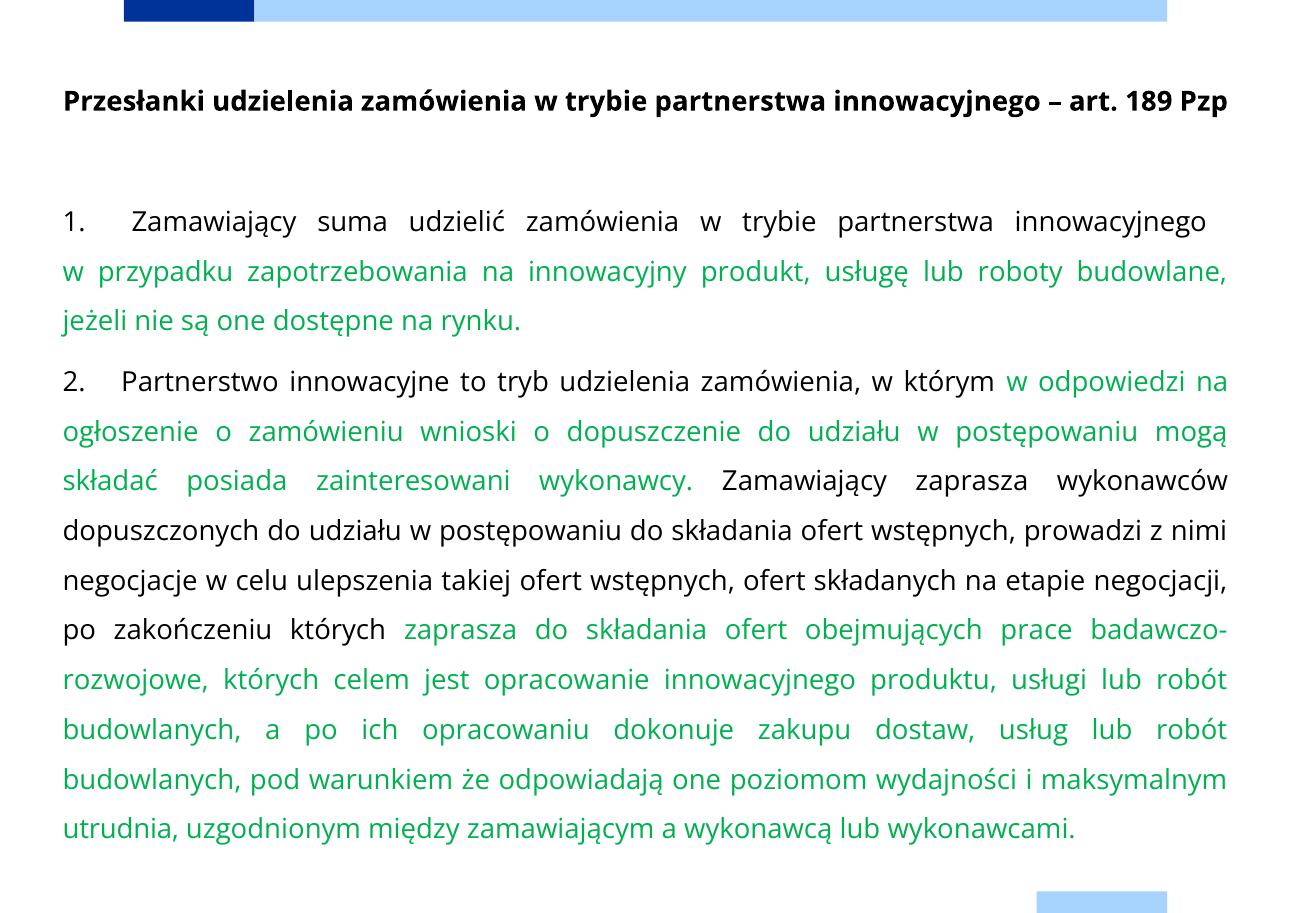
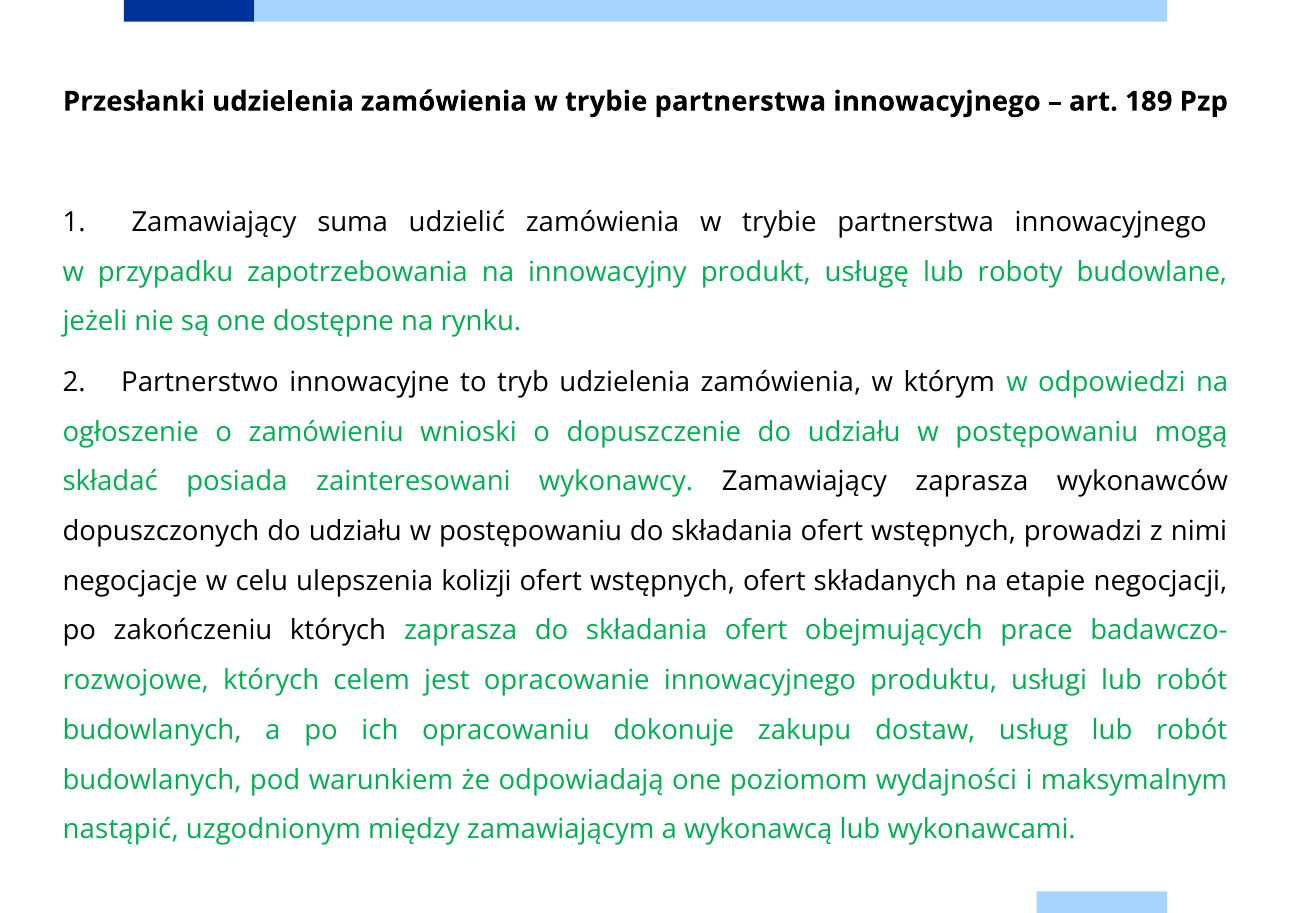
takiej: takiej -> kolizji
utrudnia: utrudnia -> nastąpić
